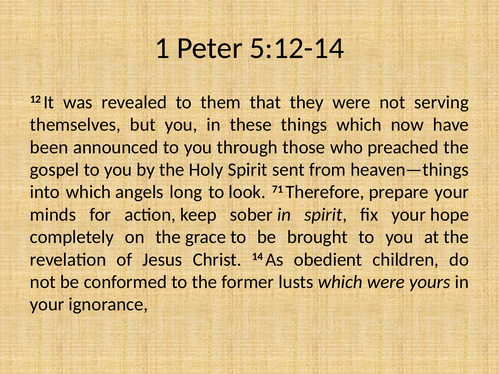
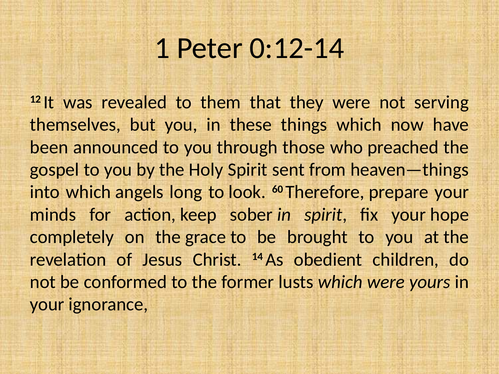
5:12-14: 5:12-14 -> 0:12-14
71: 71 -> 60
